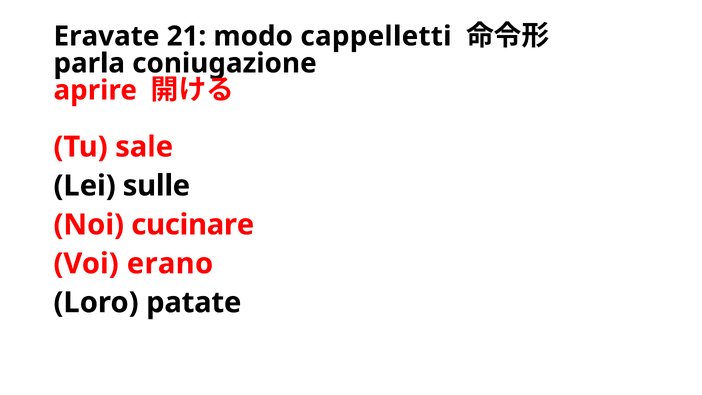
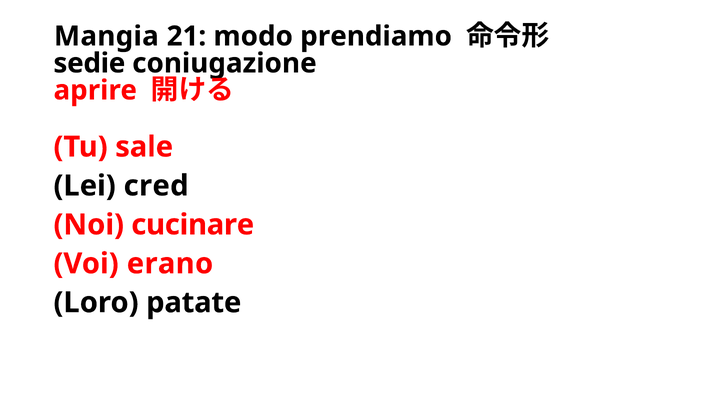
Eravate: Eravate -> Mangia
cappelletti: cappelletti -> prendiamo
parla: parla -> sedie
sulle: sulle -> cred
